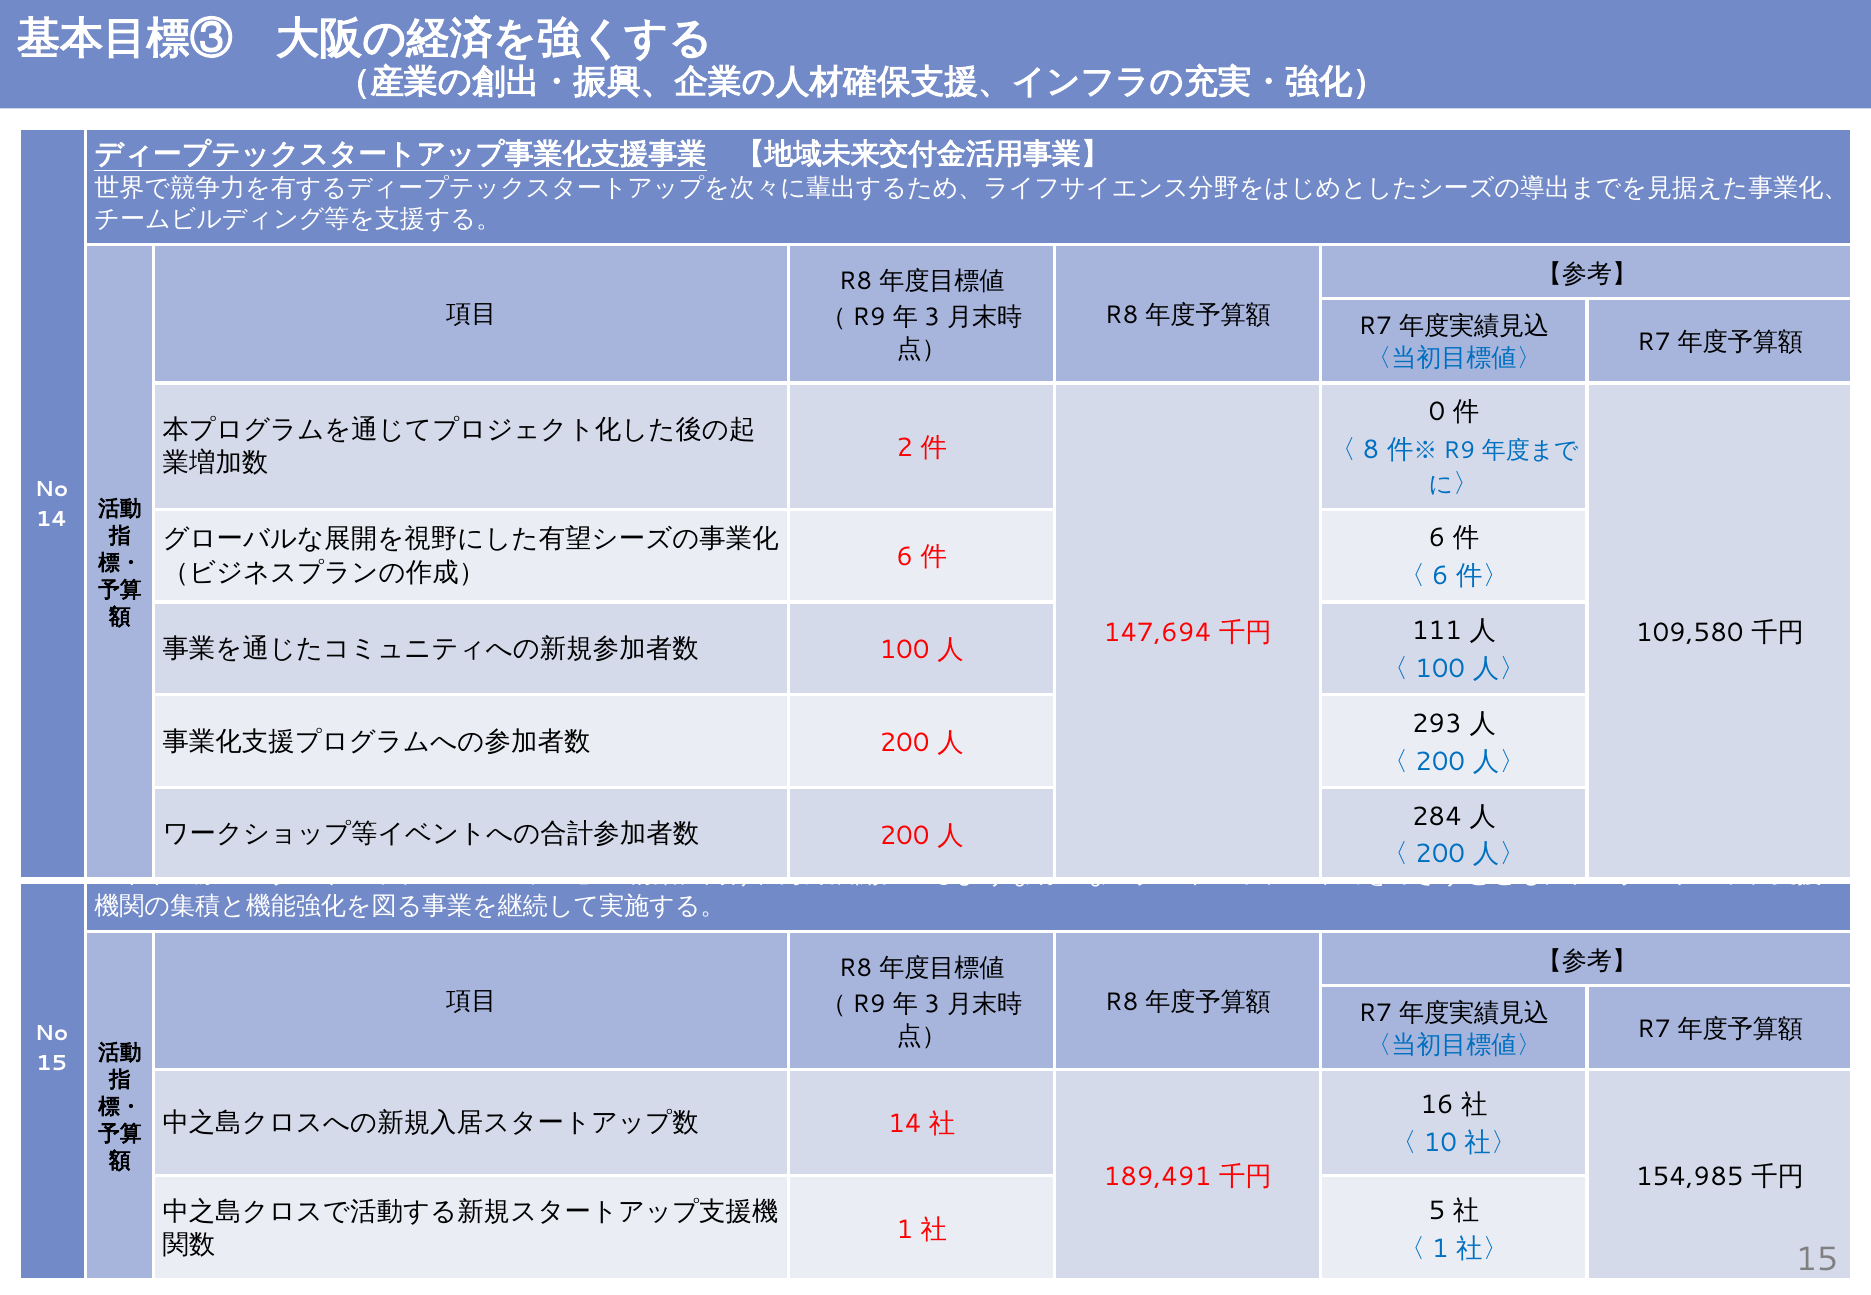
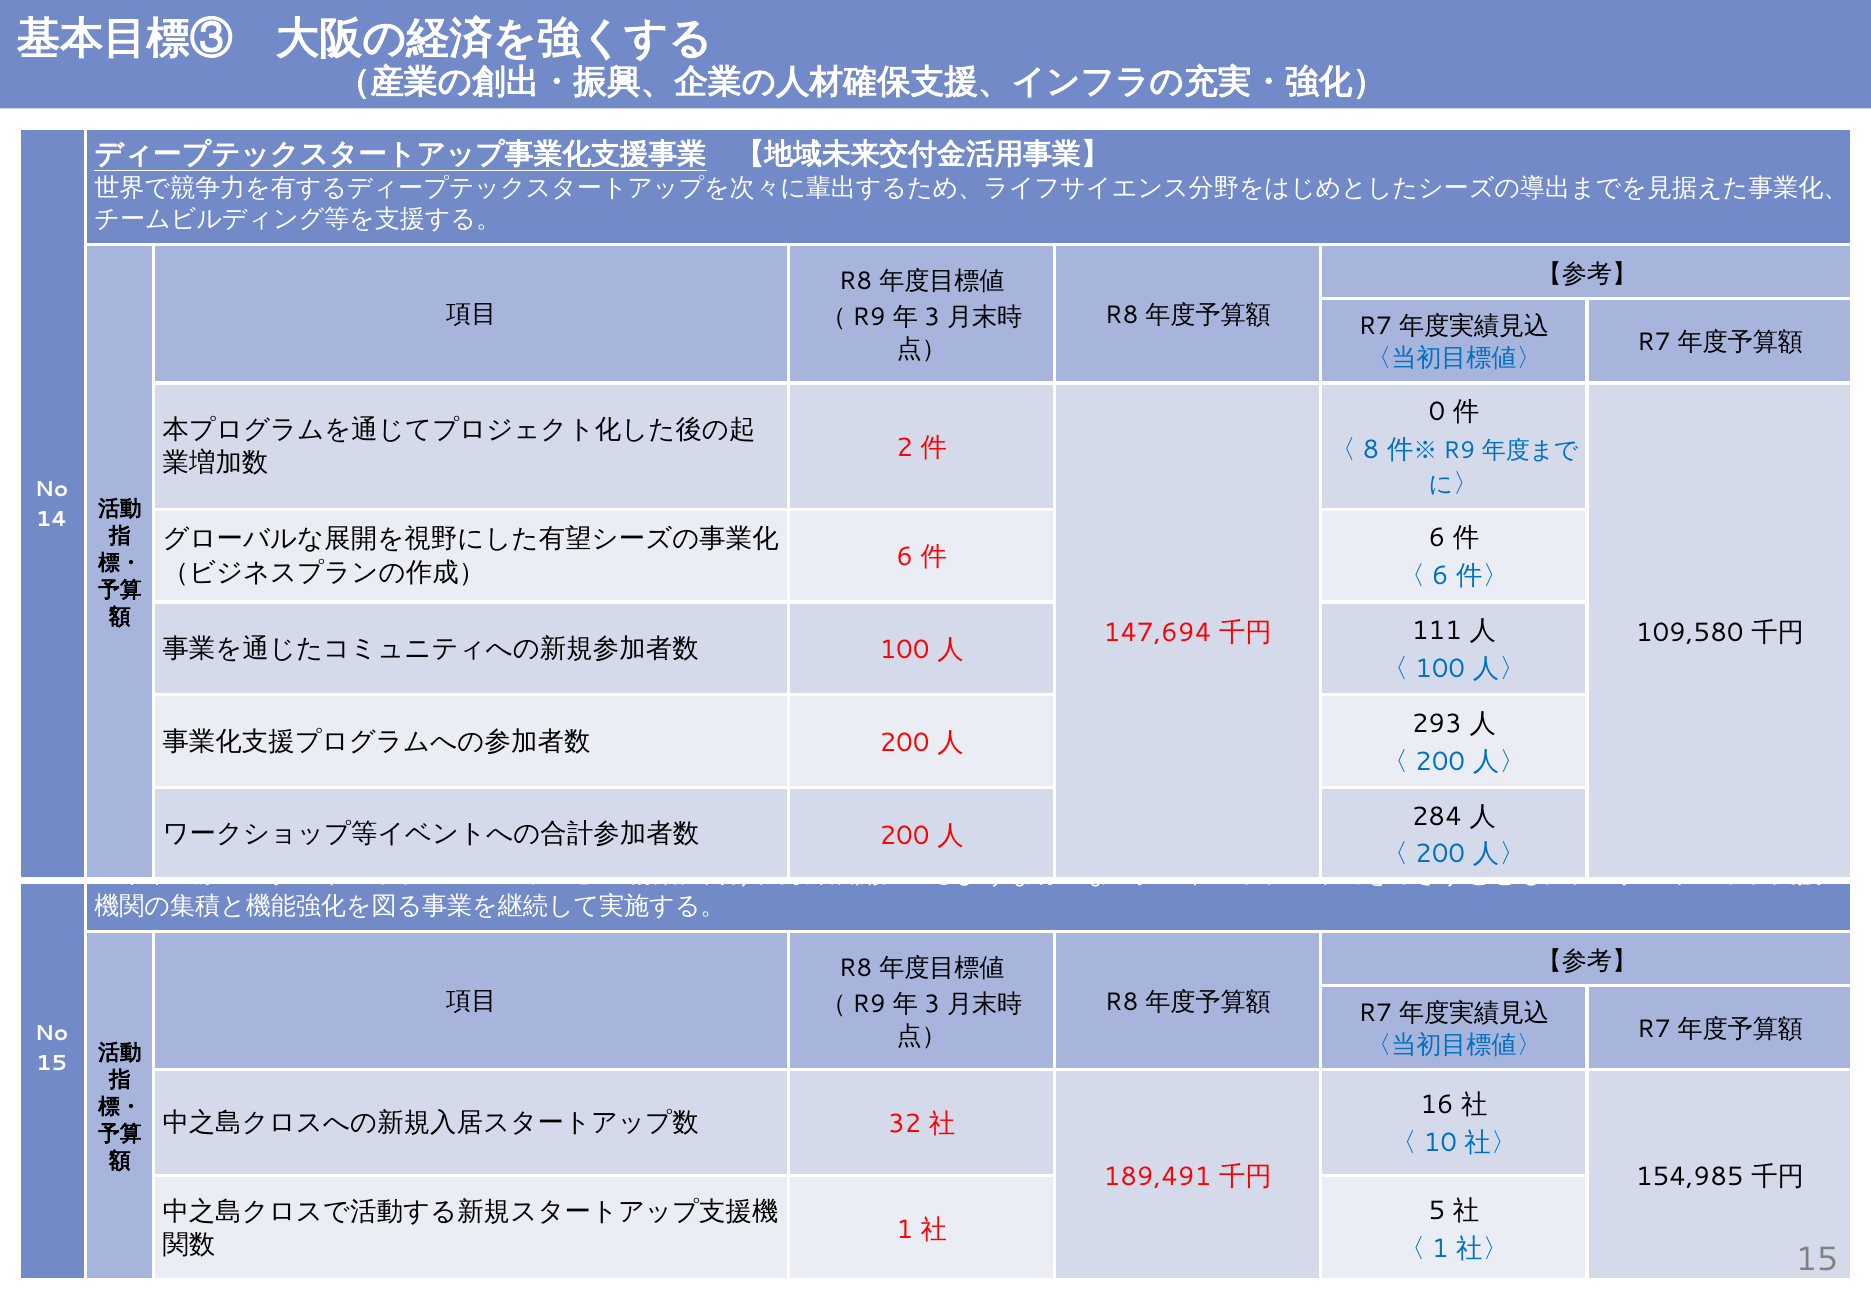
14 at (905, 1124): 14 -> 32
